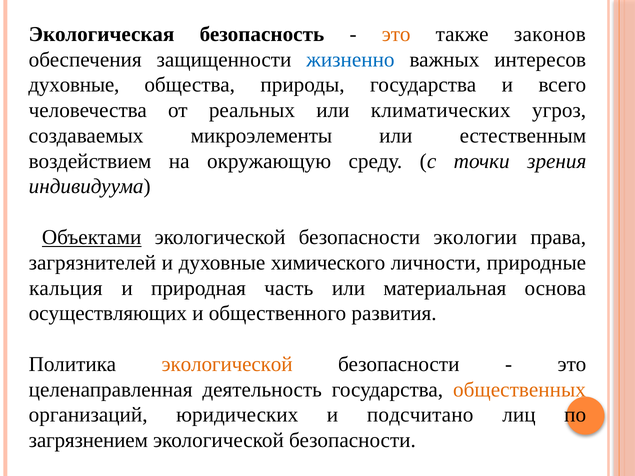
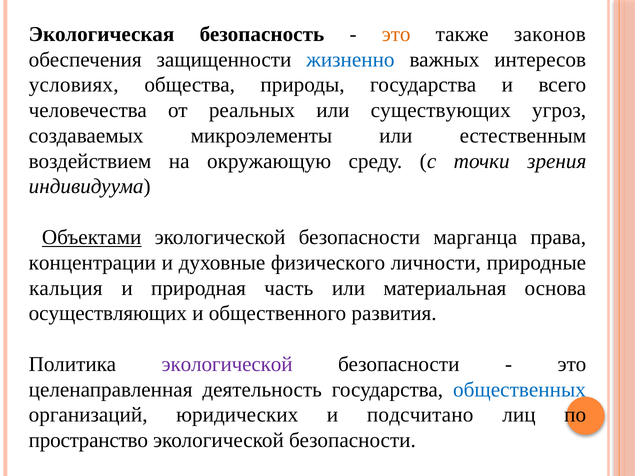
духовные at (74, 85): духовные -> условиях
климатических: климатических -> существующих
экологии: экологии -> марганца
загрязнителей: загрязнителей -> концентрации
химического: химического -> физического
экологической at (227, 364) colour: orange -> purple
общественных colour: orange -> blue
загрязнением: загрязнением -> пространство
